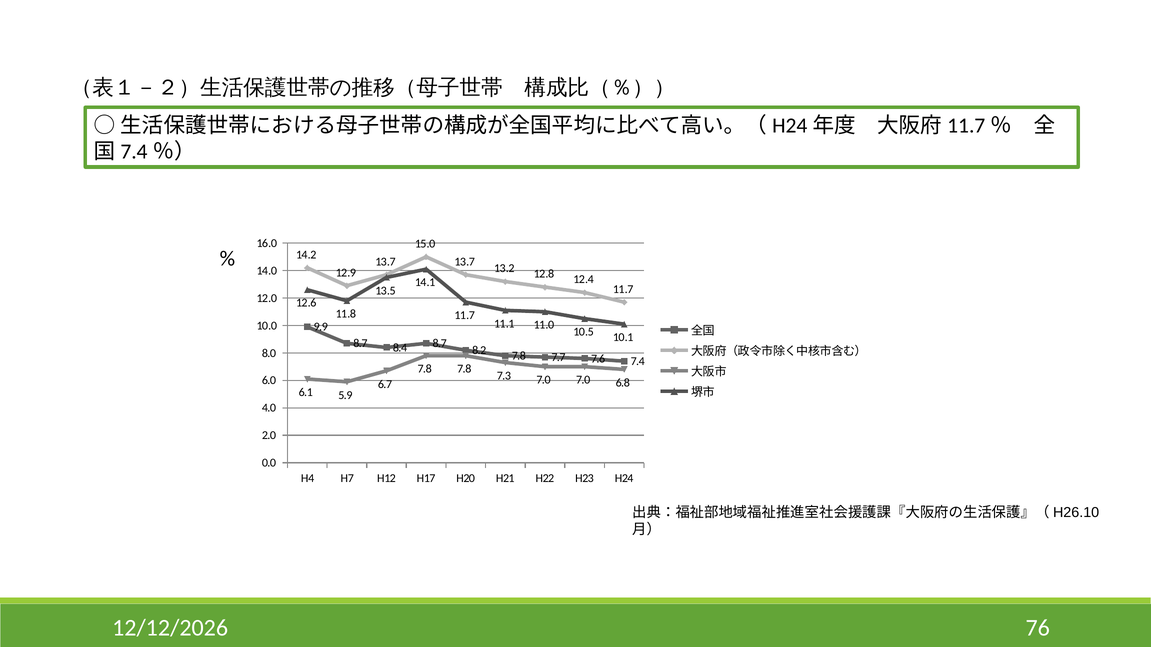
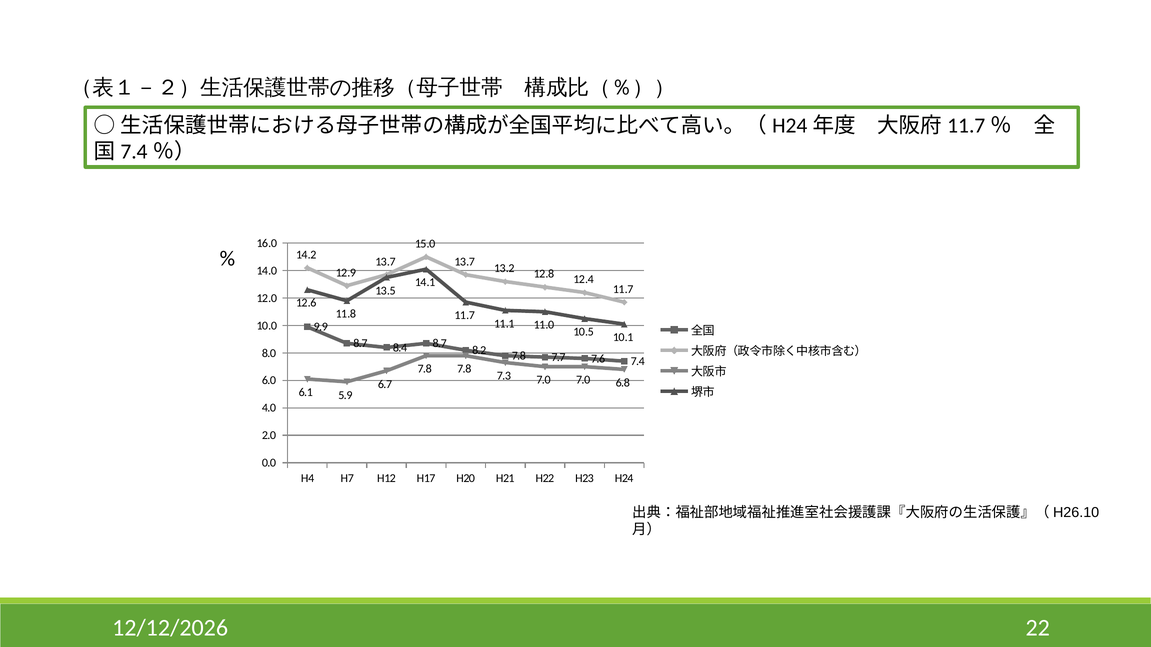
76: 76 -> 22
